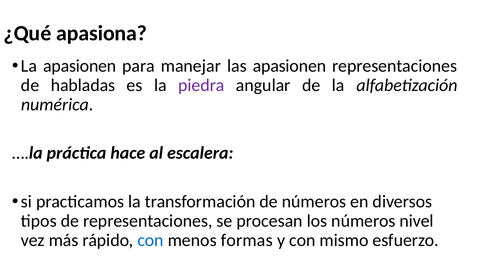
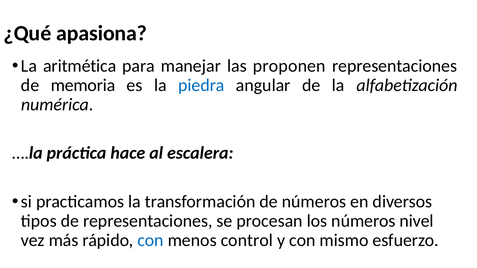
La apasionen: apasionen -> aritmética
las apasionen: apasionen -> proponen
habladas: habladas -> memoria
piedra colour: purple -> blue
formas: formas -> control
